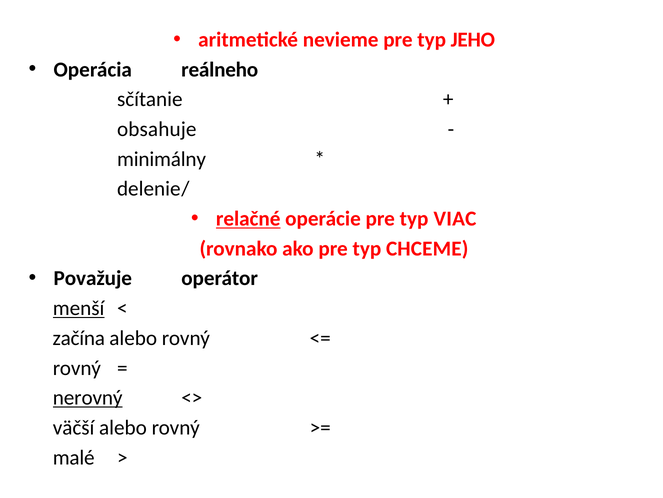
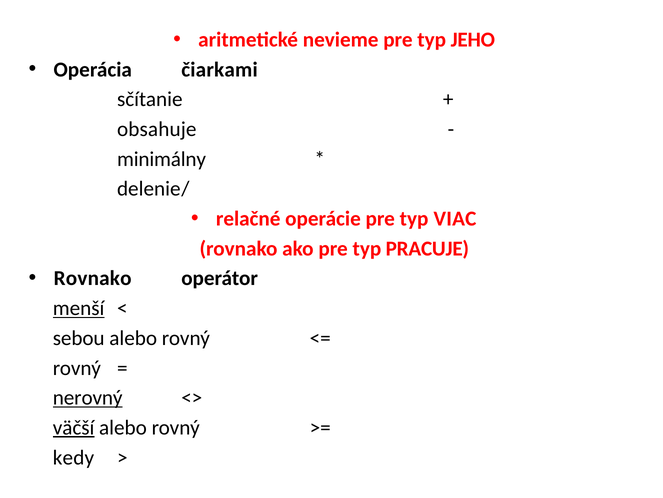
reálneho: reálneho -> čiarkami
relačné underline: present -> none
CHCEME: CHCEME -> PRACUJE
Považuje at (93, 278): Považuje -> Rovnako
začína: začína -> sebou
väčší underline: none -> present
malé: malé -> kedy
